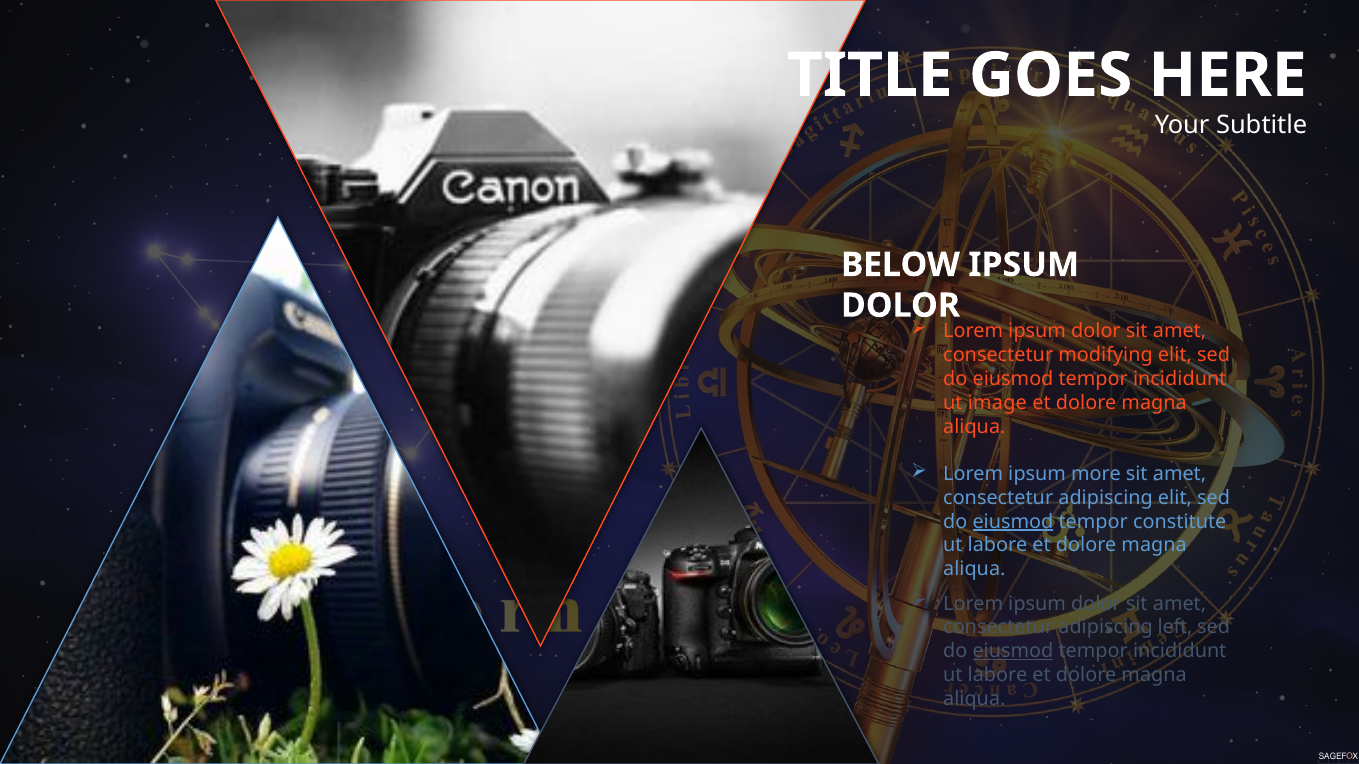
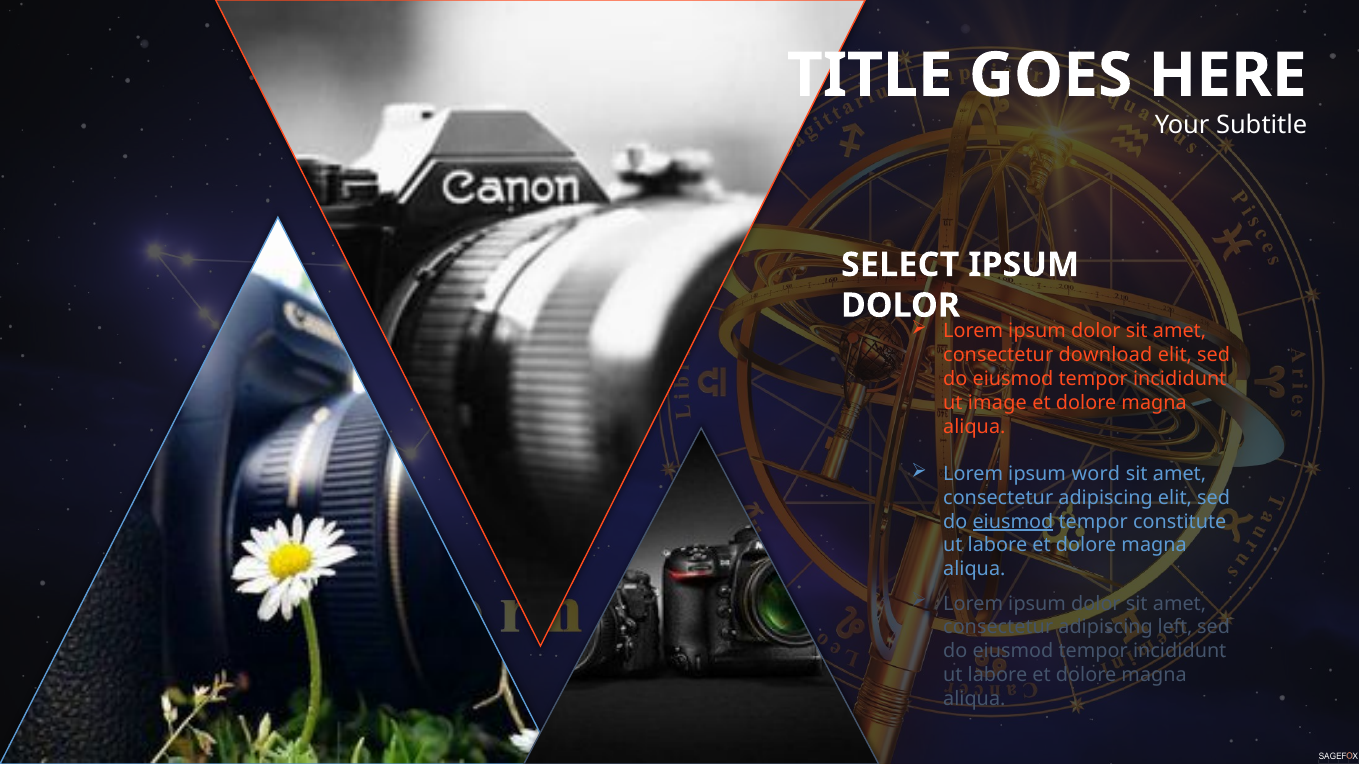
BELOW: BELOW -> SELECT
modifying: modifying -> download
more: more -> word
eiusmod at (1013, 651) underline: present -> none
